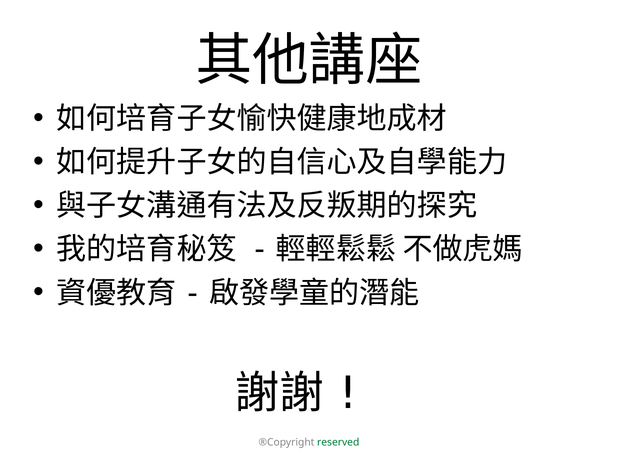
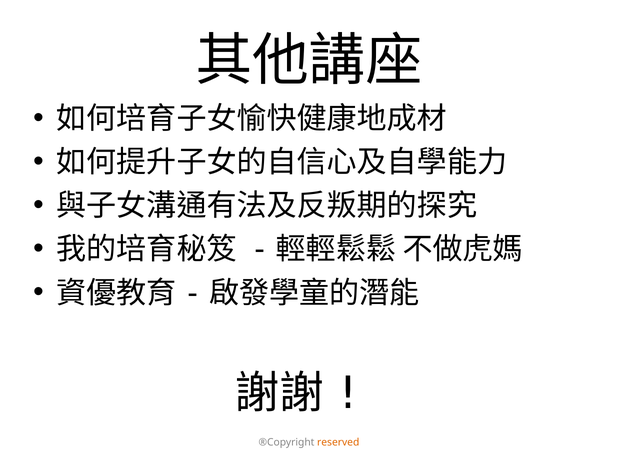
reserved colour: green -> orange
